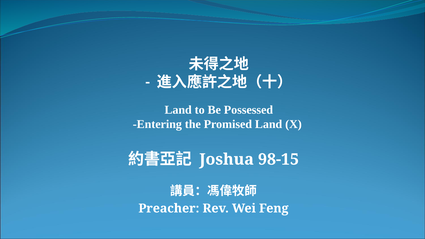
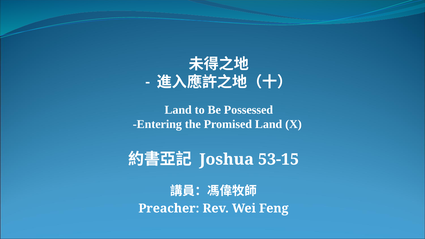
98-15: 98-15 -> 53-15
